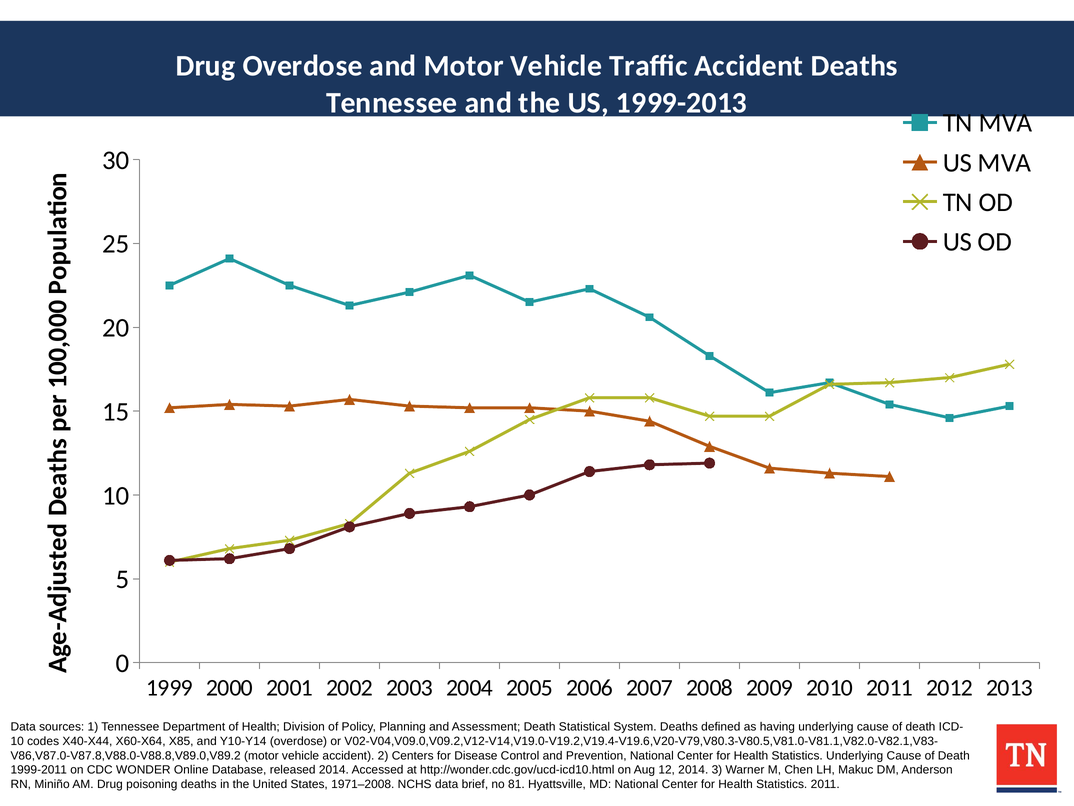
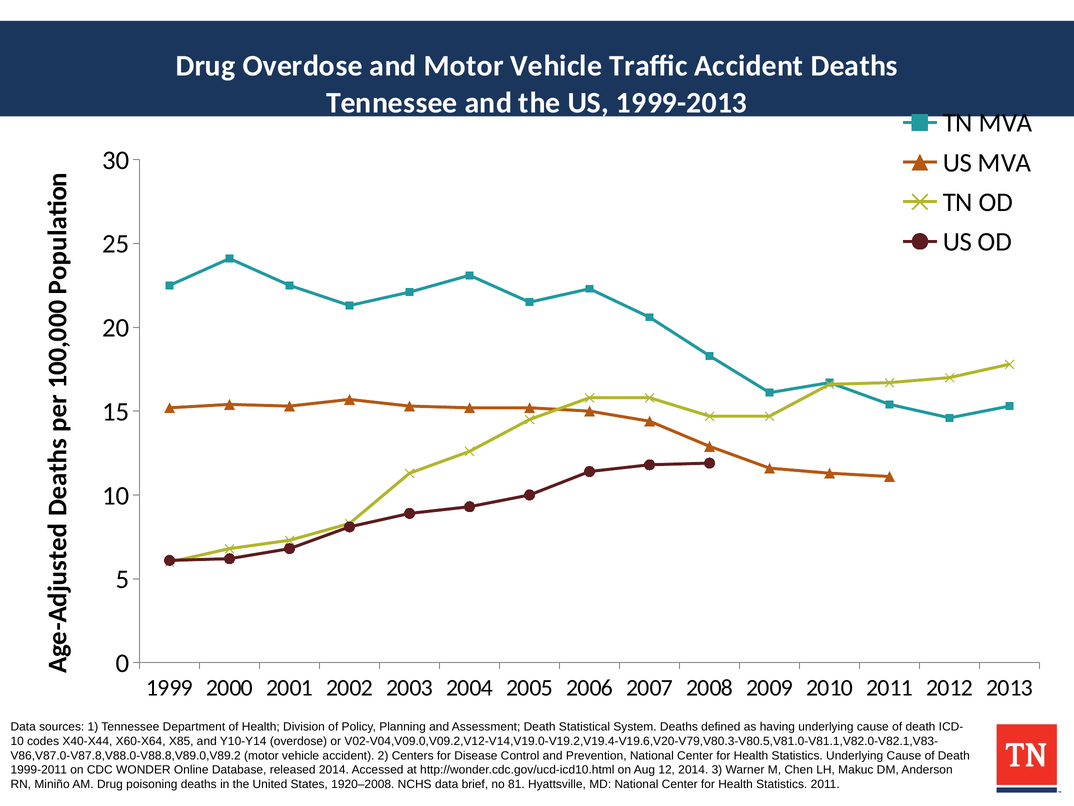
1971–2008: 1971–2008 -> 1920–2008
